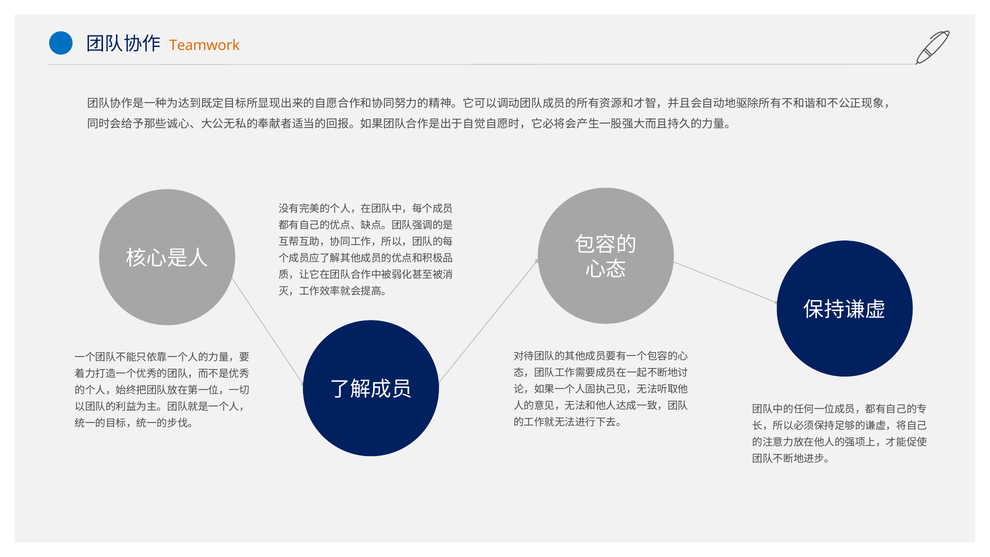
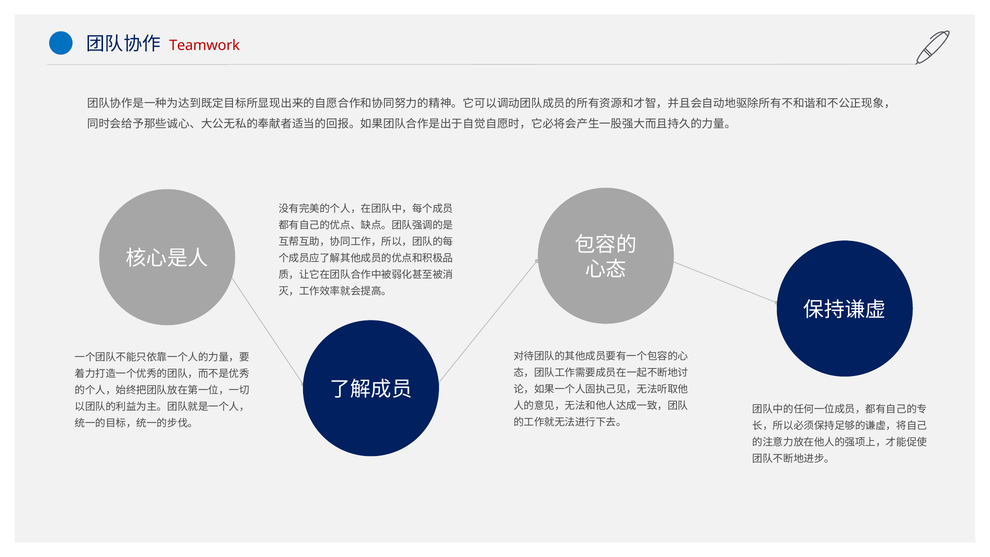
Teamwork colour: orange -> red
